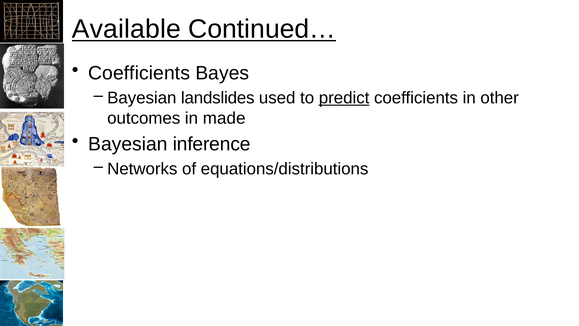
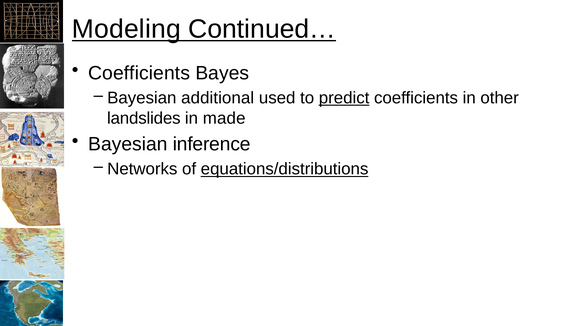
Available: Available -> Modeling
landslides: landslides -> additional
outcomes: outcomes -> landslides
equations/distributions underline: none -> present
